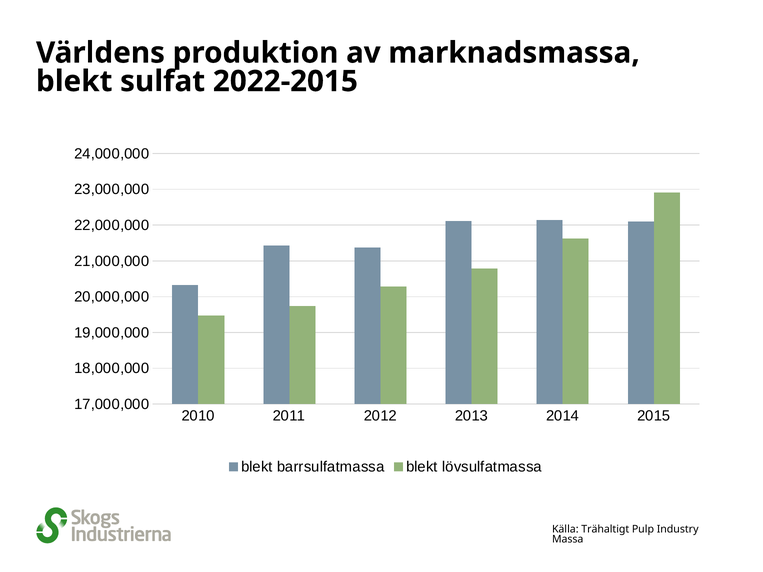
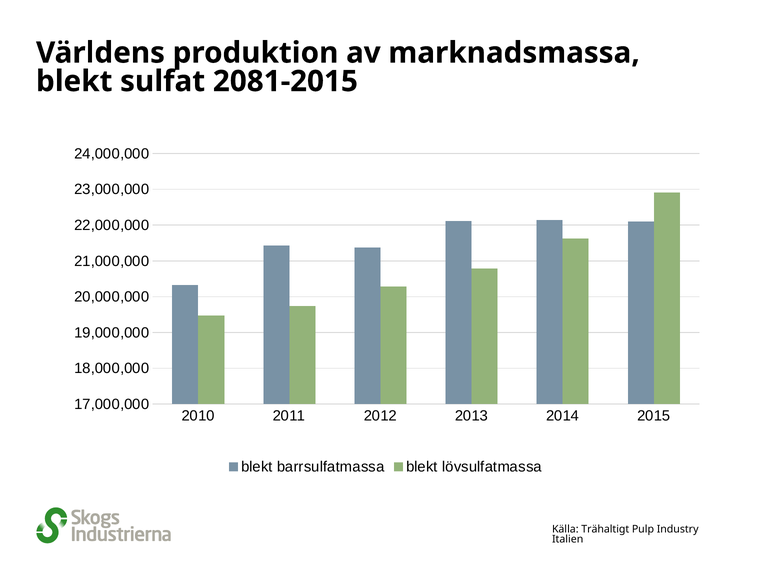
2022-2015: 2022-2015 -> 2081-2015
Massa: Massa -> Italien
